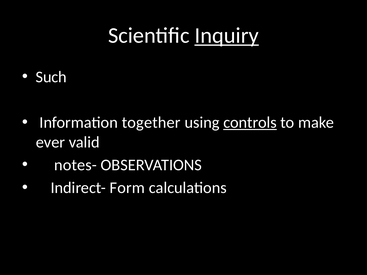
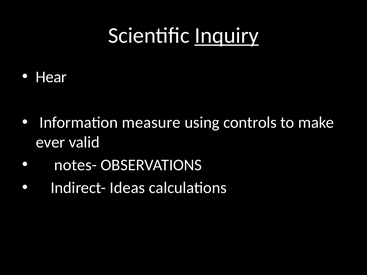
Such: Such -> Hear
together: together -> measure
controls underline: present -> none
Form: Form -> Ideas
